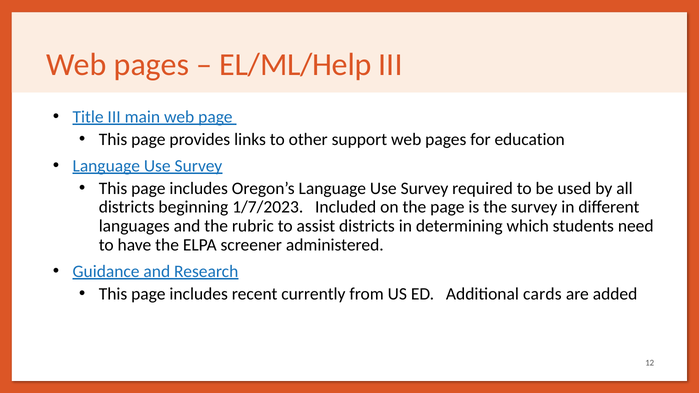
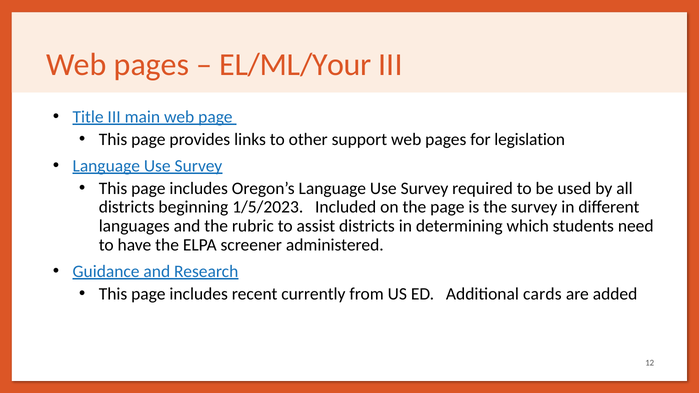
EL/ML/Help: EL/ML/Help -> EL/ML/Your
education: education -> legislation
1/7/2023: 1/7/2023 -> 1/5/2023
